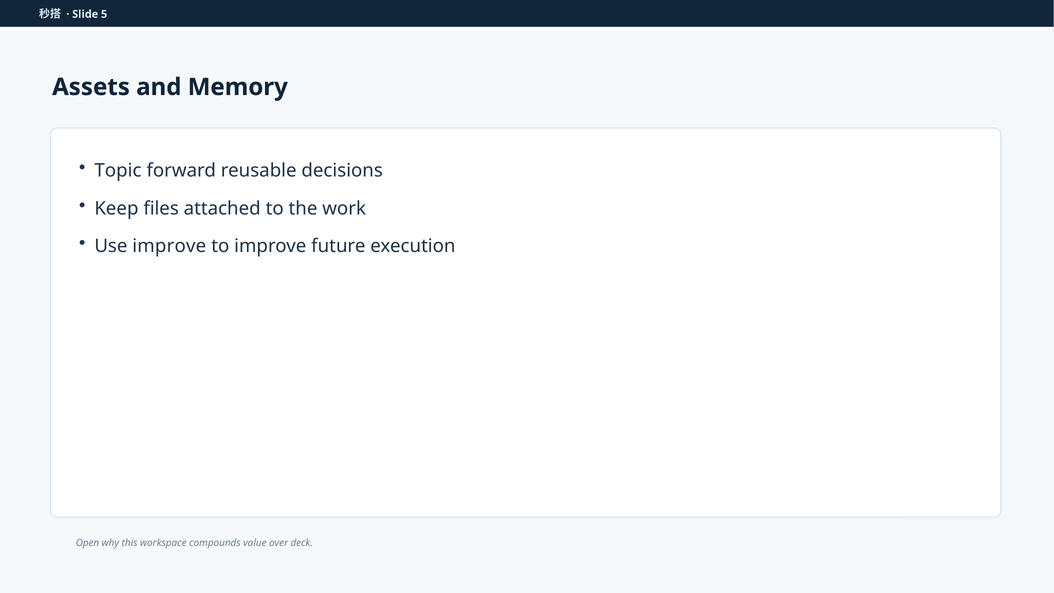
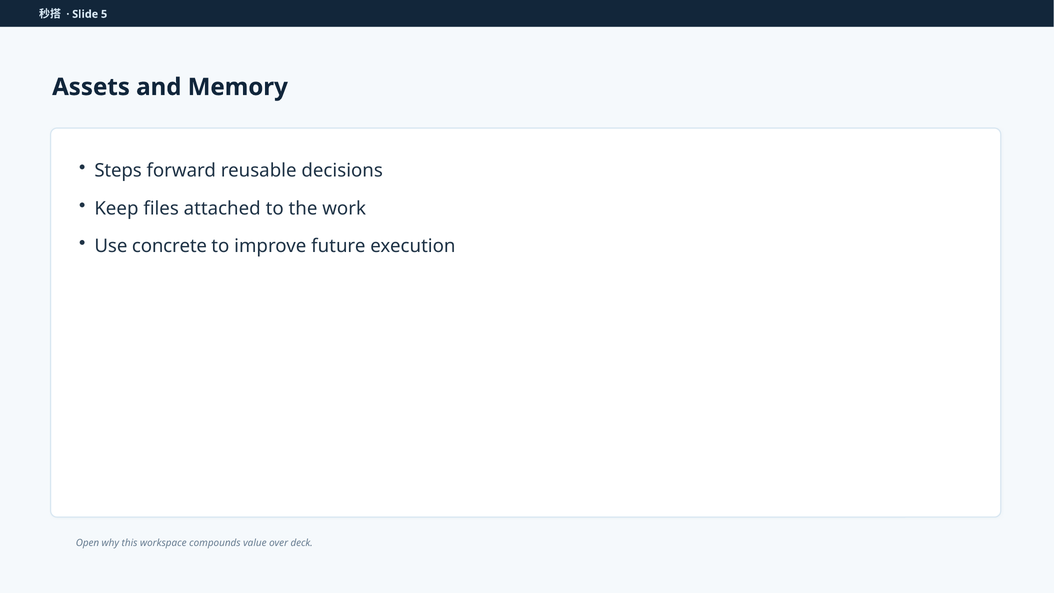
Topic: Topic -> Steps
Use improve: improve -> concrete
